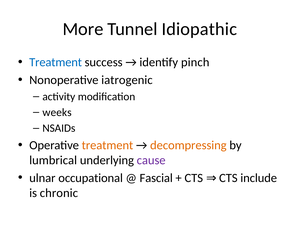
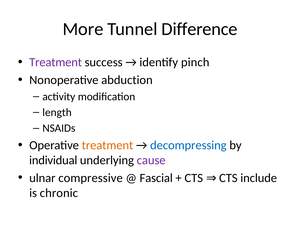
Idiopathic: Idiopathic -> Difference
Treatment at (56, 62) colour: blue -> purple
iatrogenic: iatrogenic -> abduction
weeks: weeks -> length
decompressing colour: orange -> blue
lumbrical: lumbrical -> individual
occupational: occupational -> compressive
